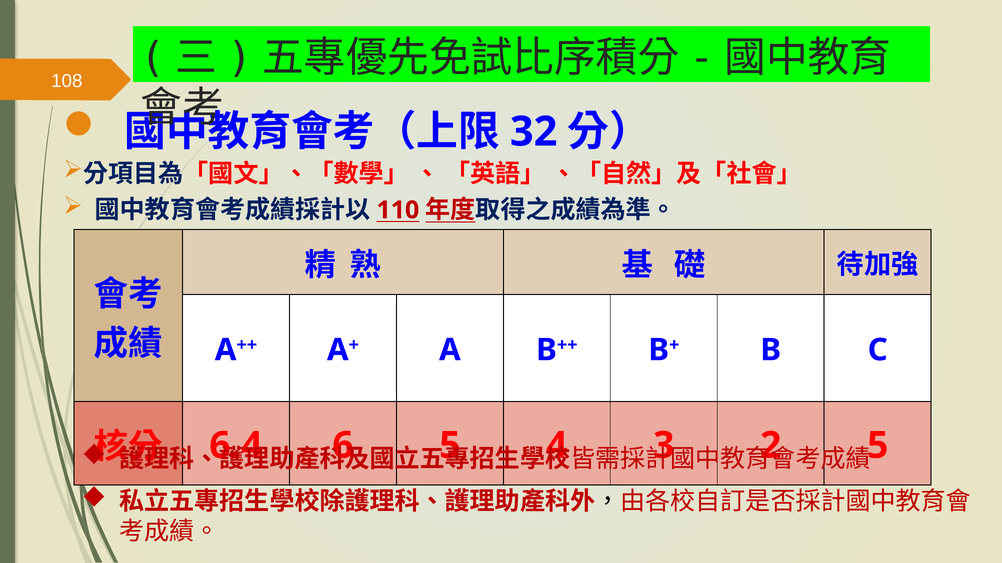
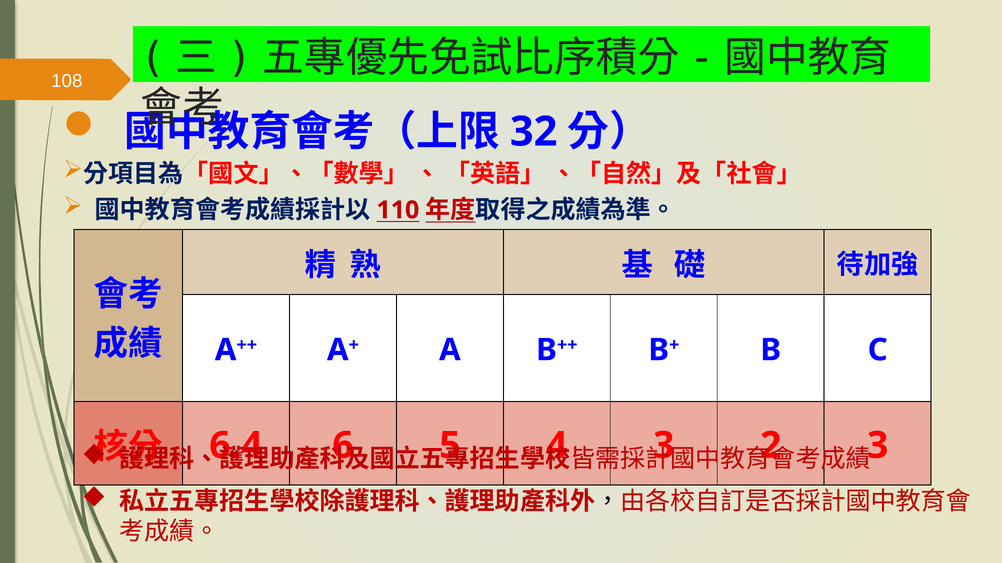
5 at (878, 446): 5 -> 3
